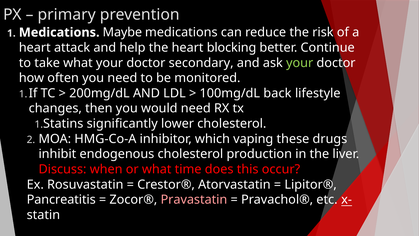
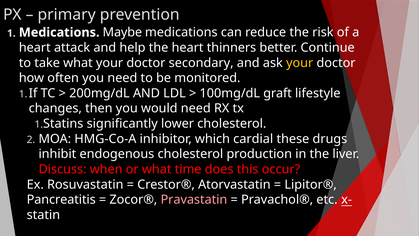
blocking: blocking -> thinners
your at (300, 63) colour: light green -> yellow
back: back -> graft
vaping: vaping -> cardial
